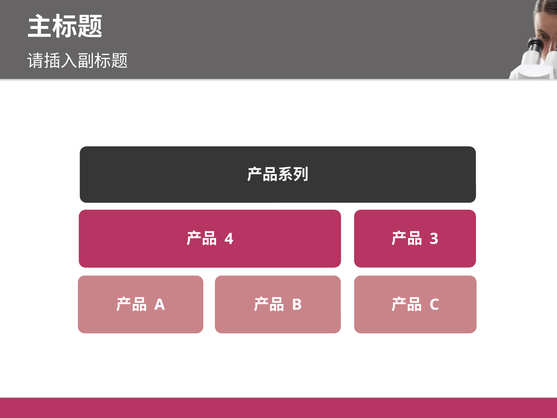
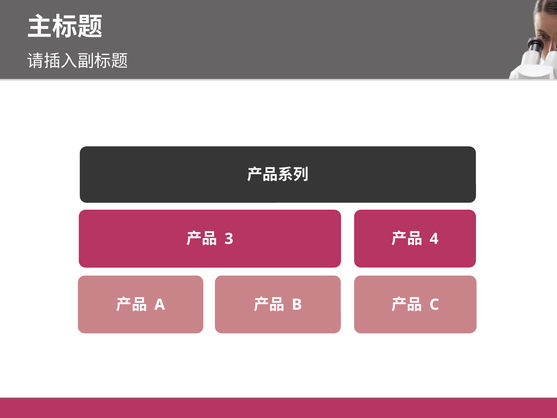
3: 3 -> 4
4: 4 -> 3
